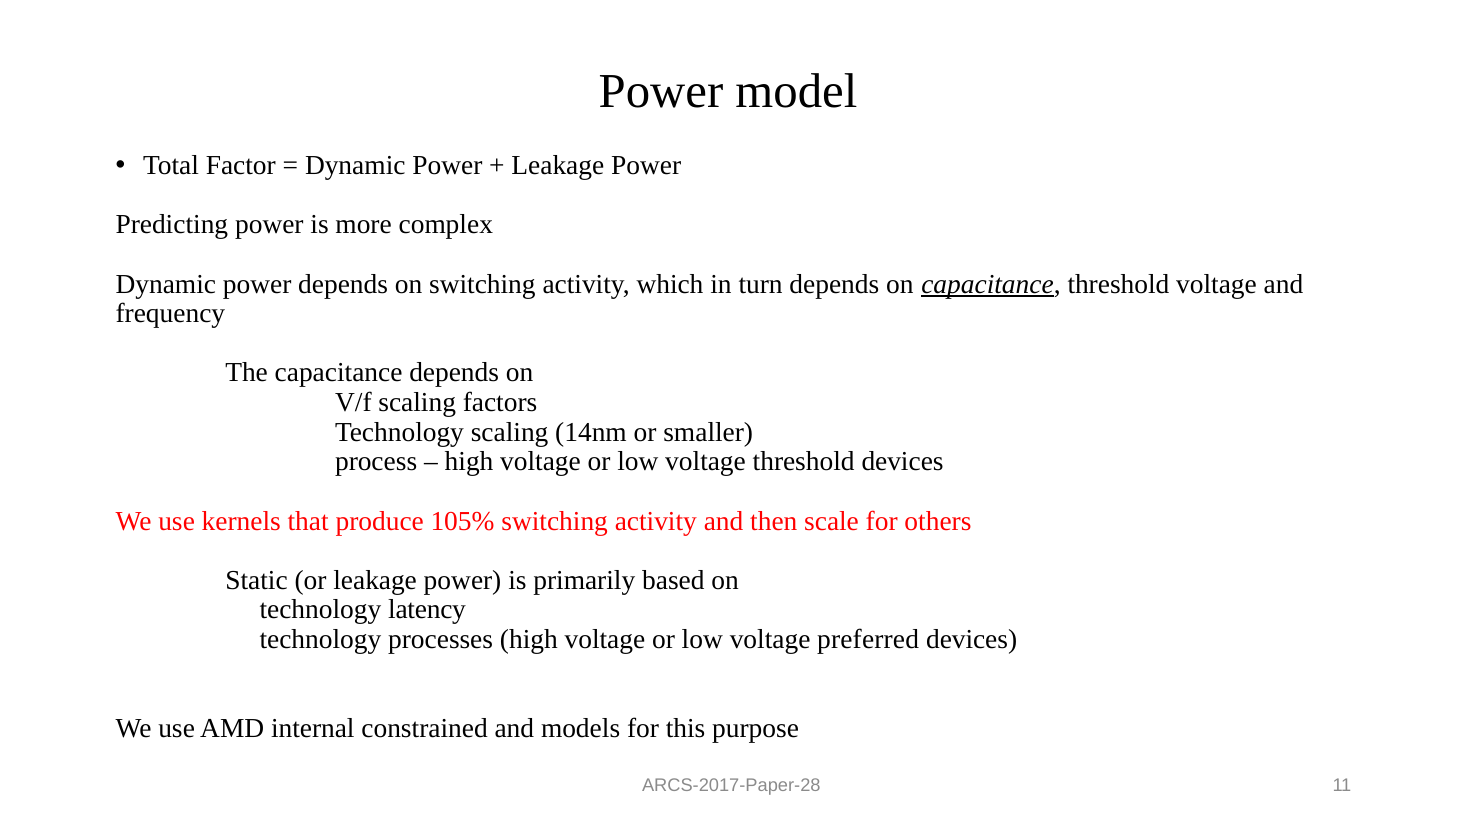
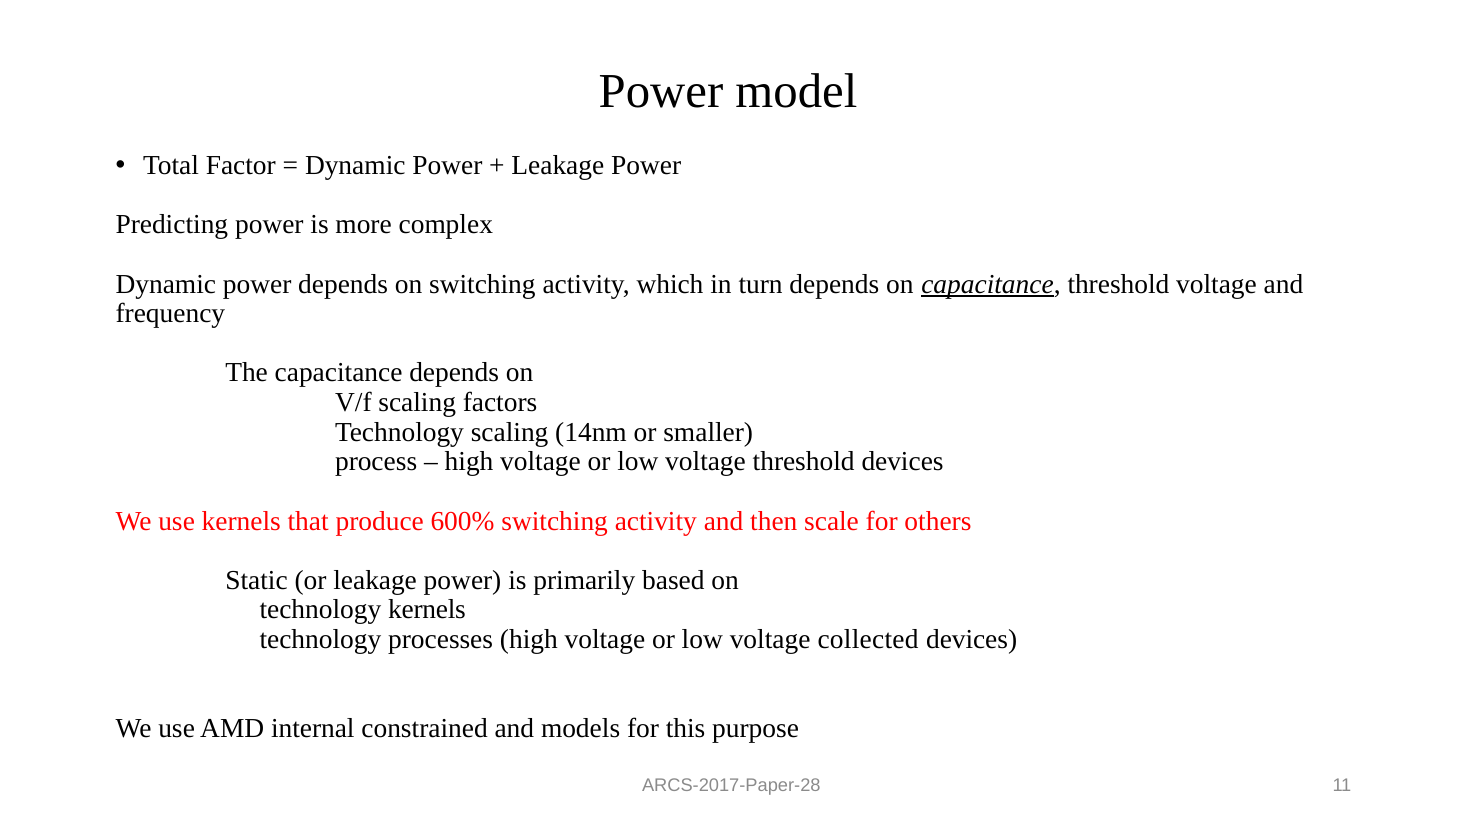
105%: 105% -> 600%
technology latency: latency -> kernels
preferred: preferred -> collected
